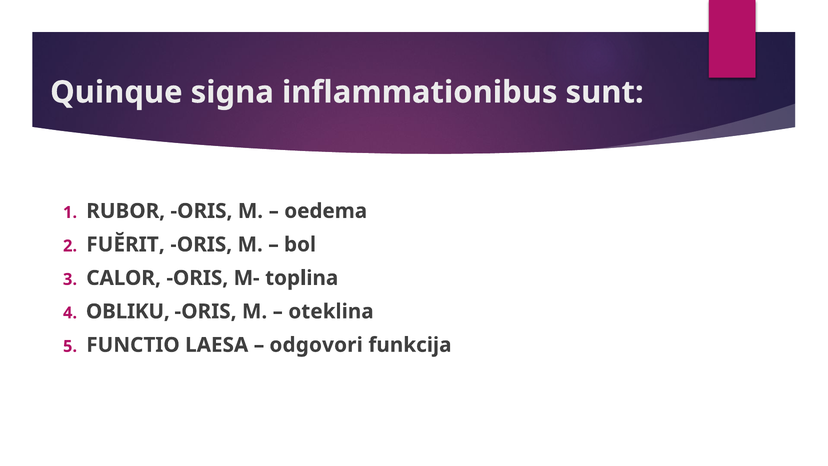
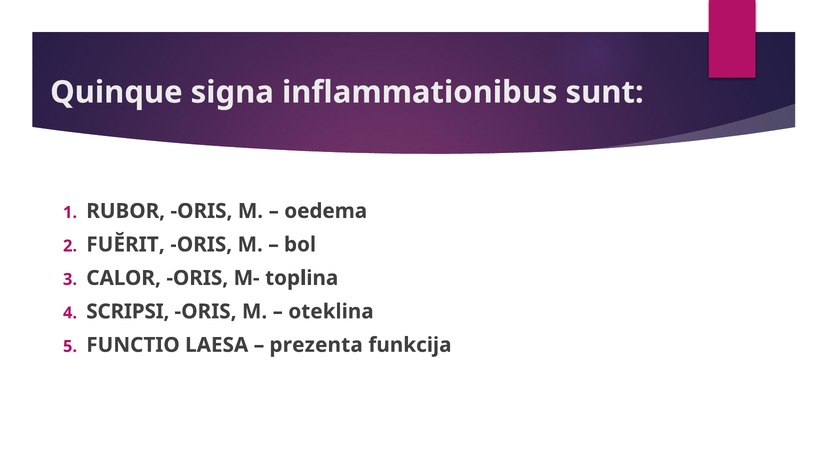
OBLIKU: OBLIKU -> SCRIPSI
odgovori: odgovori -> prezenta
